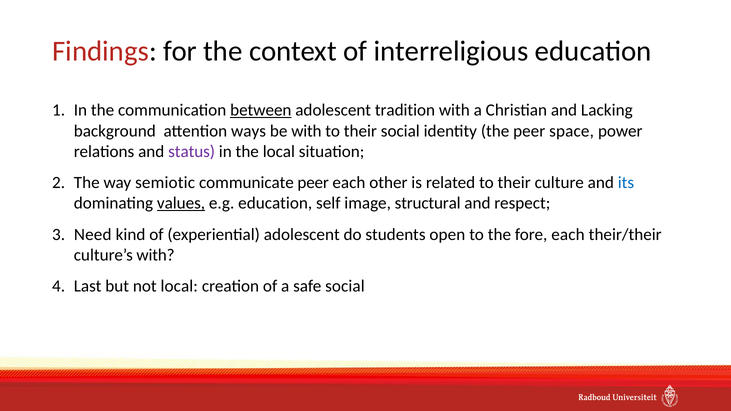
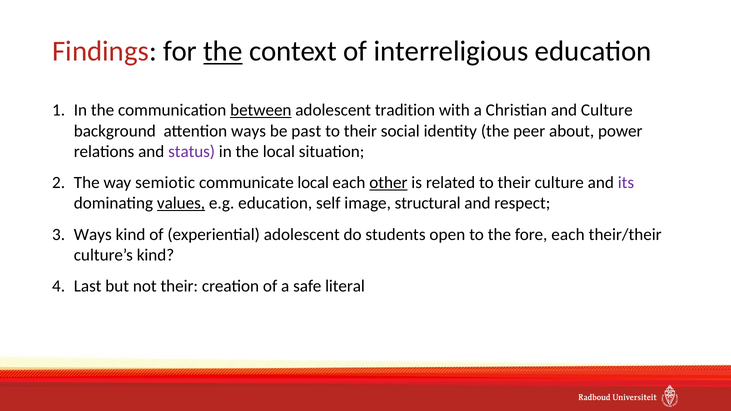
the at (223, 51) underline: none -> present
and Lacking: Lacking -> Culture
be with: with -> past
space: space -> about
communicate peer: peer -> local
other underline: none -> present
its colour: blue -> purple
Need at (93, 235): Need -> Ways
culture’s with: with -> kind
not local: local -> their
safe social: social -> literal
